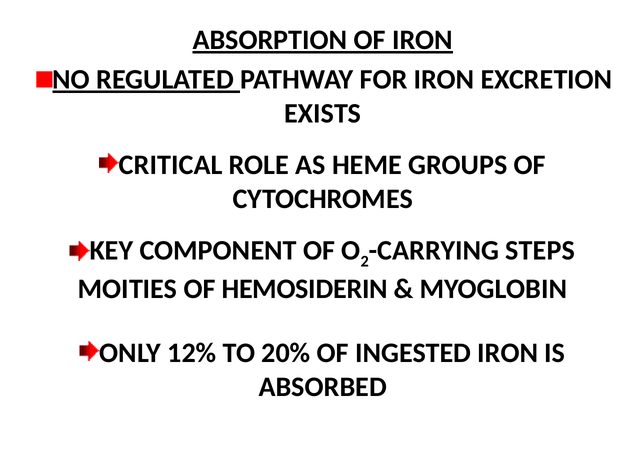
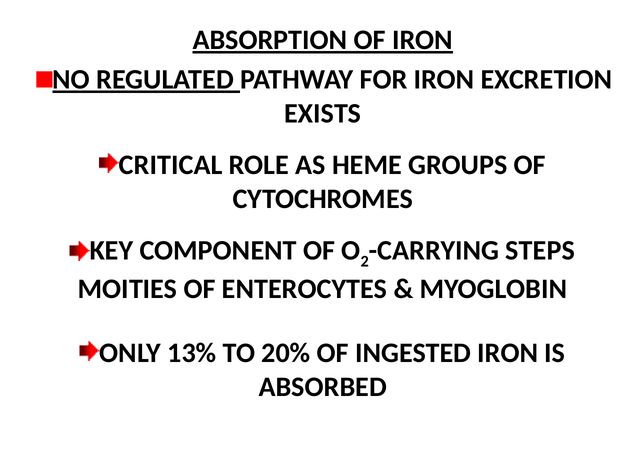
HEMOSIDERIN: HEMOSIDERIN -> ENTEROCYTES
12%: 12% -> 13%
